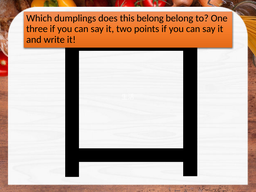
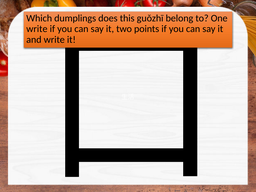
this belong: belong -> guǒzhī
three at (37, 29): three -> write
